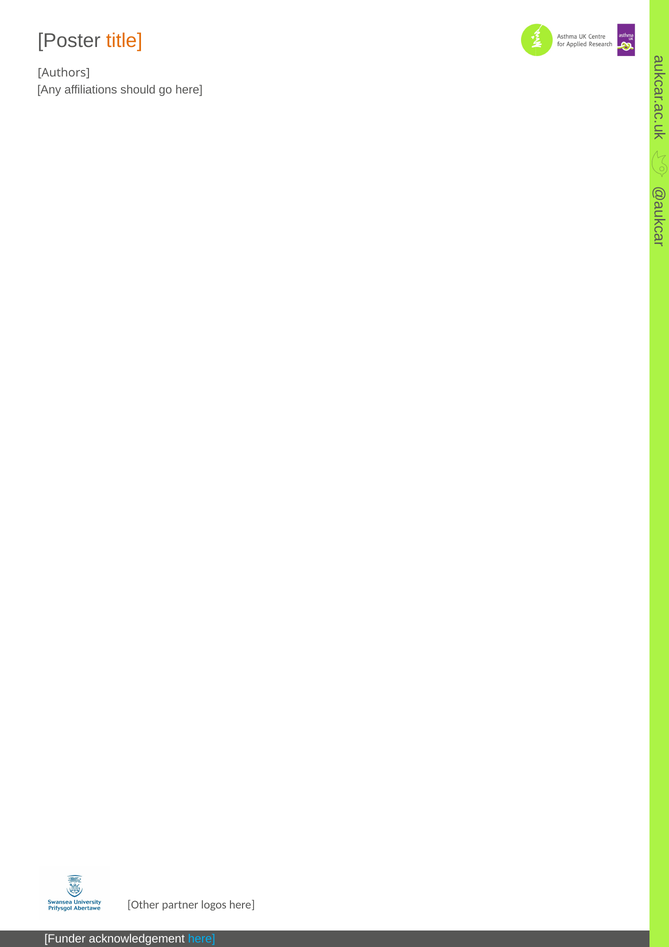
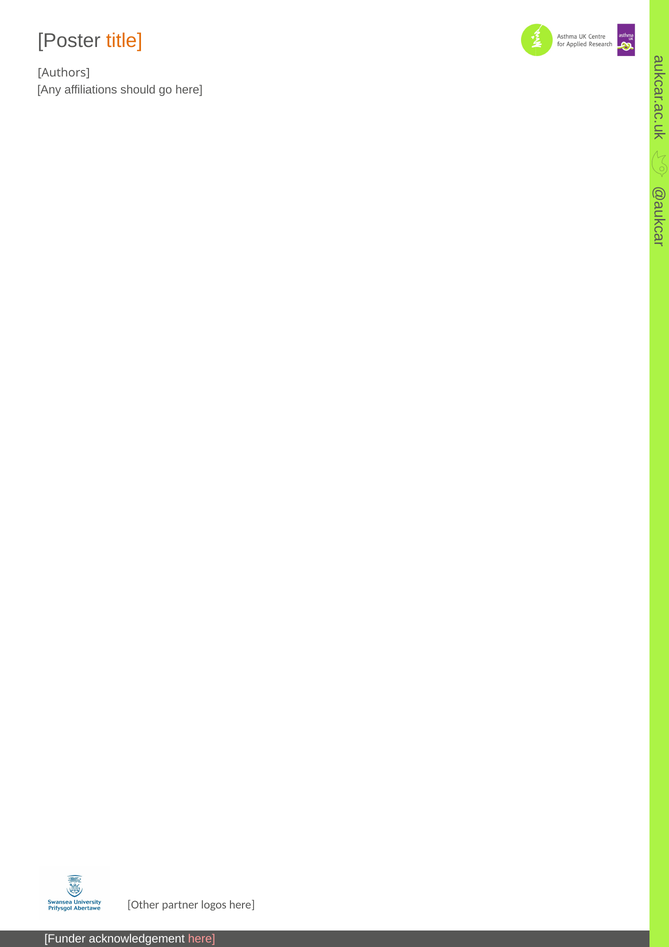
here at (202, 939) colour: light blue -> pink
